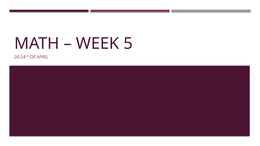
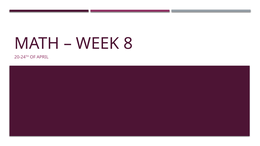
5: 5 -> 8
